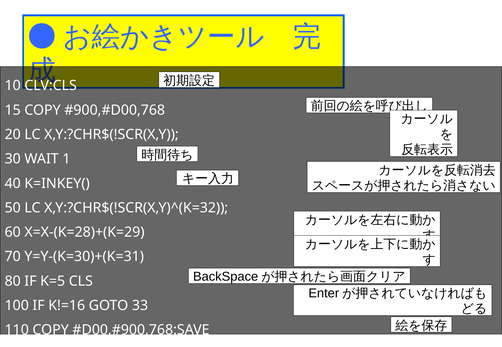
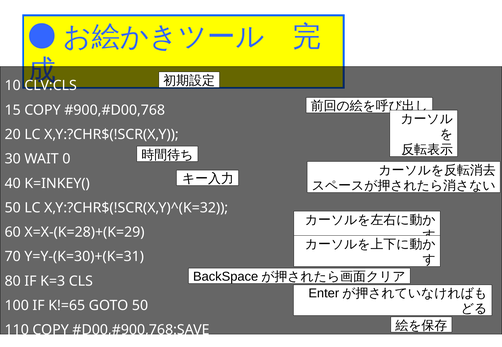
1: 1 -> 0
K=5: K=5 -> K=3
K!=16: K!=16 -> K!=65
GOTO 33: 33 -> 50
